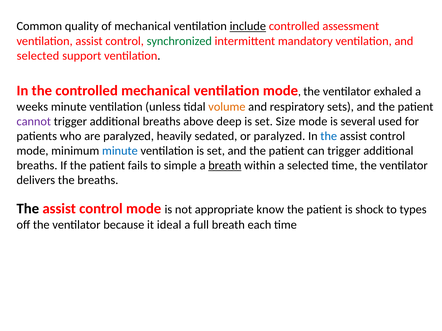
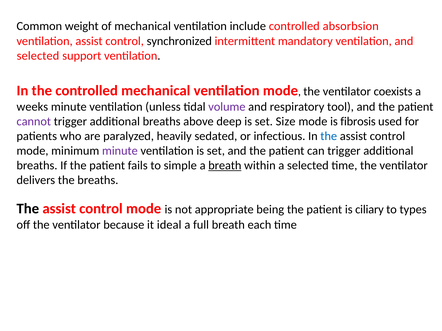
quality: quality -> weight
include underline: present -> none
assessment: assessment -> absorbsion
synchronized colour: green -> black
exhaled: exhaled -> coexists
volume colour: orange -> purple
sets: sets -> tool
several: several -> fibrosis
or paralyzed: paralyzed -> infectious
minute at (120, 151) colour: blue -> purple
know: know -> being
shock: shock -> ciliary
